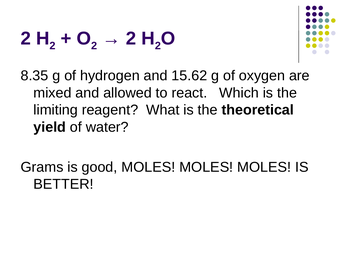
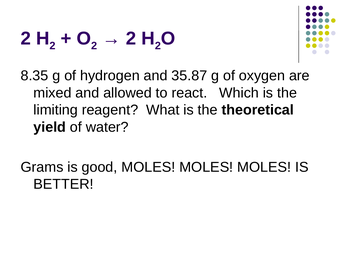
15.62: 15.62 -> 35.87
